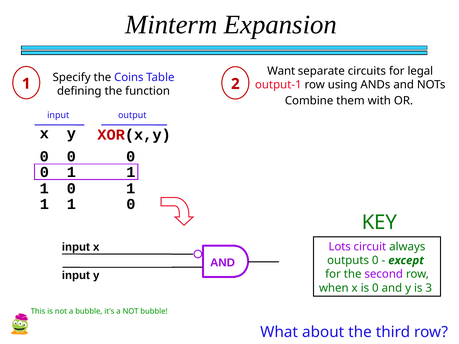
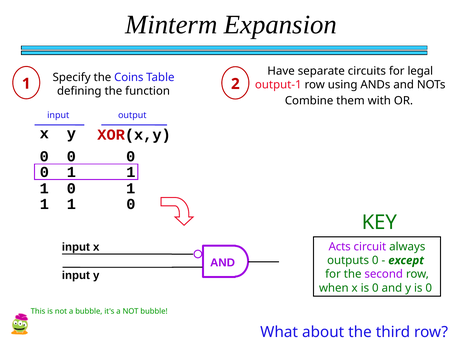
Want: Want -> Have
Lots: Lots -> Acts
y is 3: 3 -> 0
